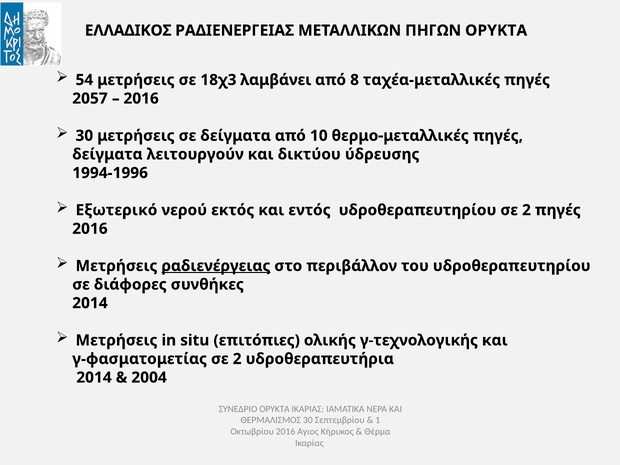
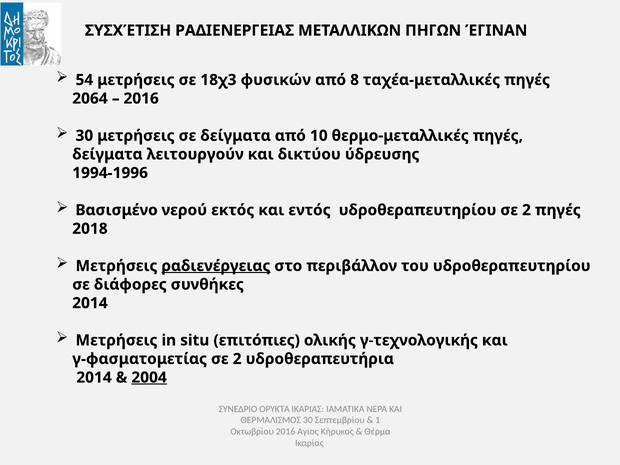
ΕΛΛΑΔΙΚΟΣ: ΕΛΛΑΔΙΚΟΣ -> ΣΥΣΧΈΤΙΣΗ
ΠΗΓΩΝ ΟΡΥΚΤΑ: ΟΡΥΚΤΑ -> ΈΓΙΝΑΝ
λαμβάνει: λαμβάνει -> φυσικών
2057: 2057 -> 2064
Εξωτερικό: Εξωτερικό -> Βασισμένο
2016 at (90, 229): 2016 -> 2018
2004 underline: none -> present
